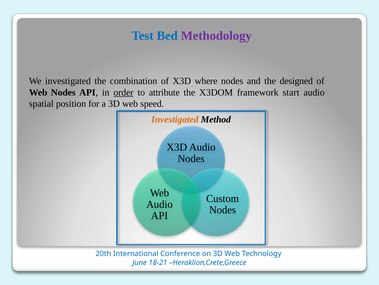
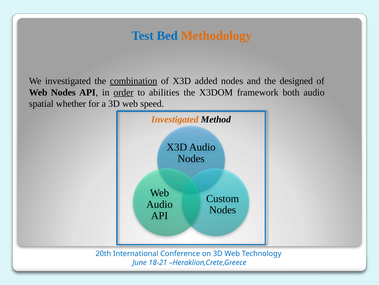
Methodology colour: purple -> orange
combination underline: none -> present
where: where -> added
attribute: attribute -> abilities
start: start -> both
position: position -> whether
